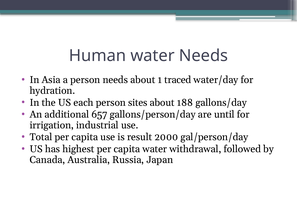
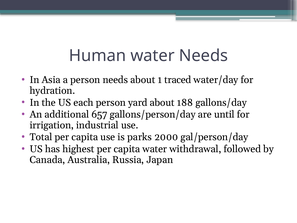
sites: sites -> yard
result: result -> parks
